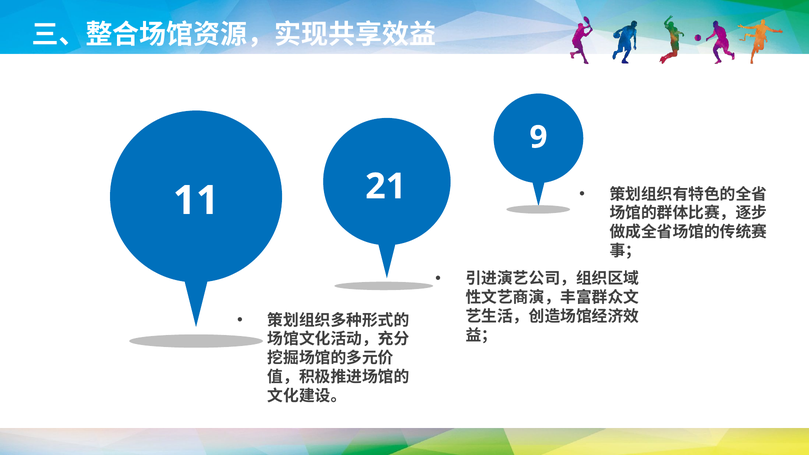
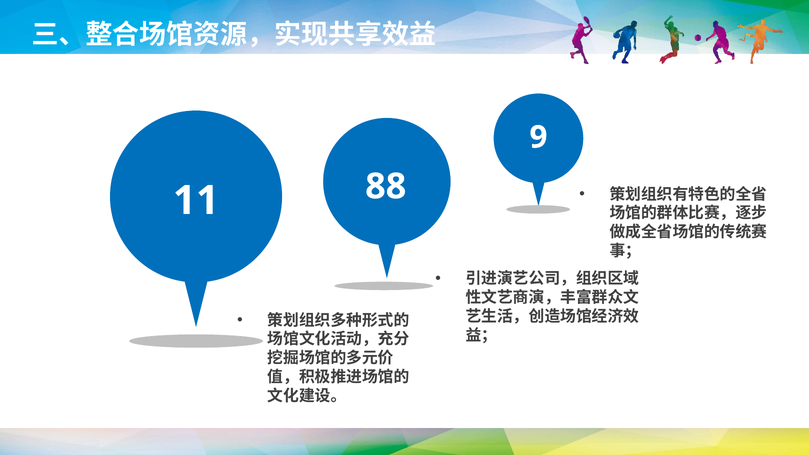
21: 21 -> 88
